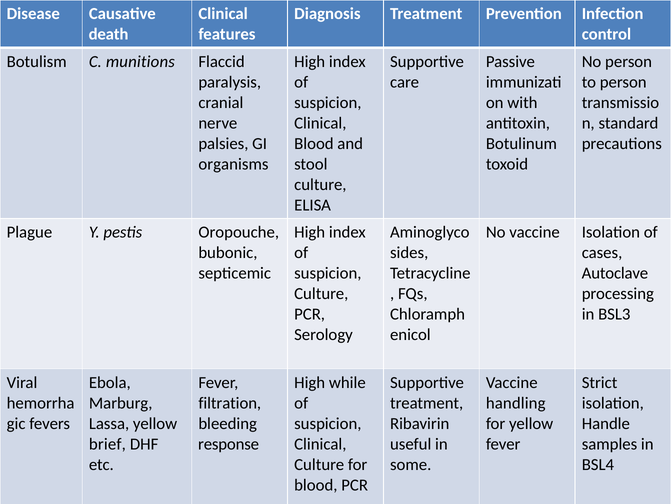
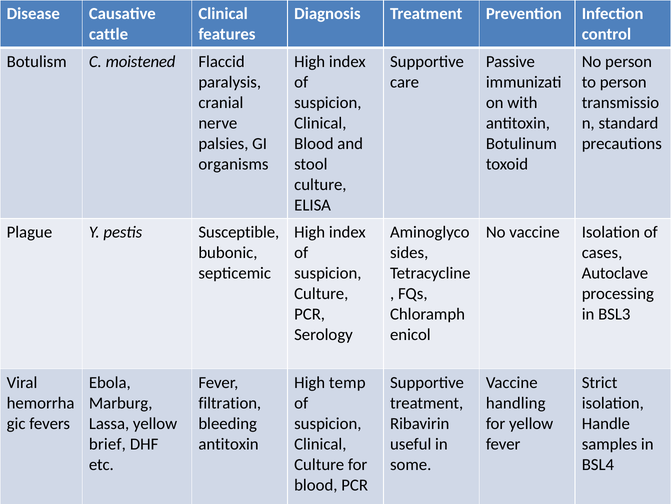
death: death -> cattle
munitions: munitions -> moistened
Oropouche: Oropouche -> Susceptible
while: while -> temp
response at (229, 443): response -> antitoxin
